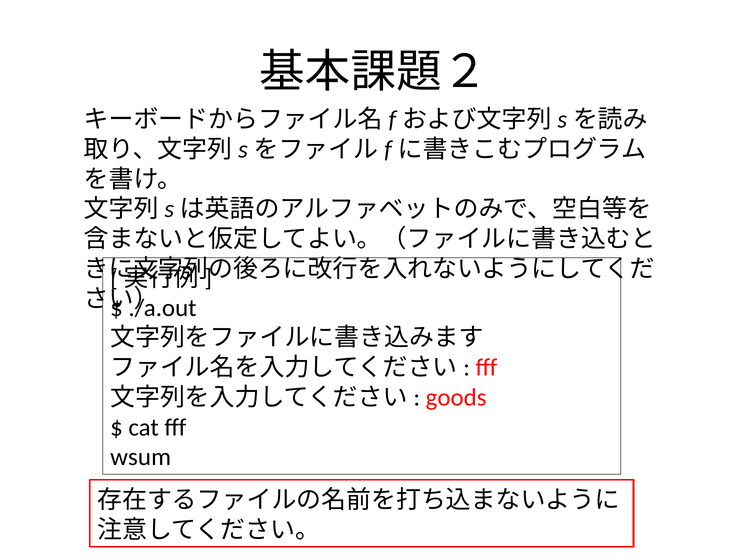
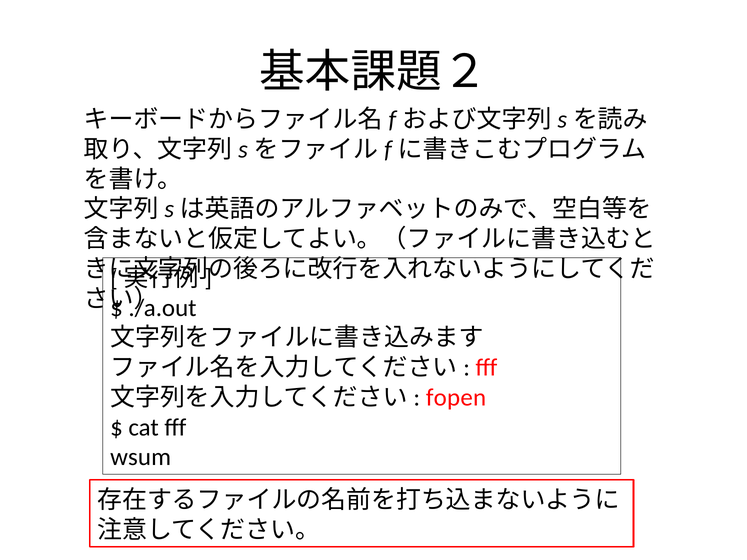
goods: goods -> fopen
